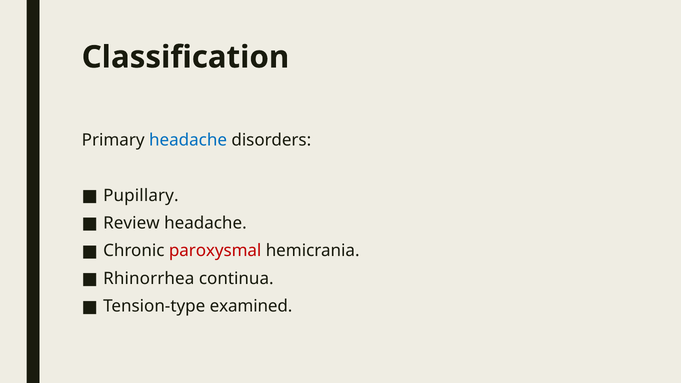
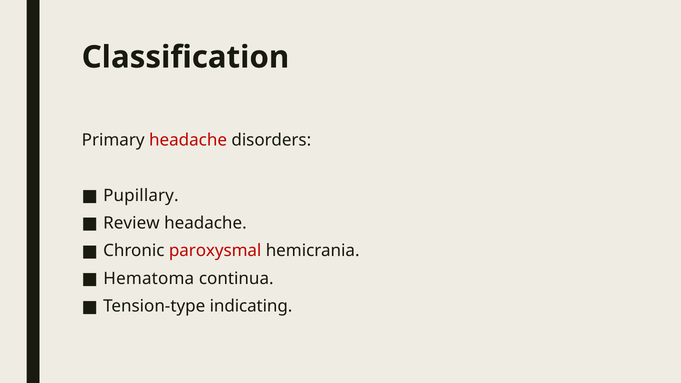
headache at (188, 140) colour: blue -> red
Rhinorrhea: Rhinorrhea -> Hematoma
examined: examined -> indicating
